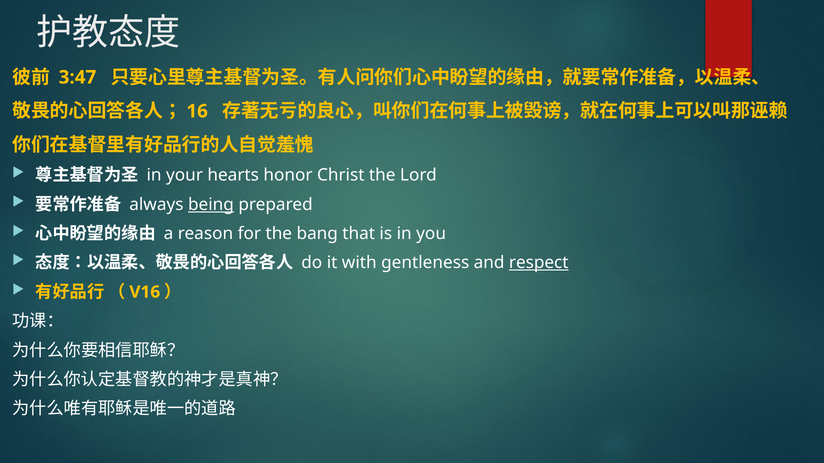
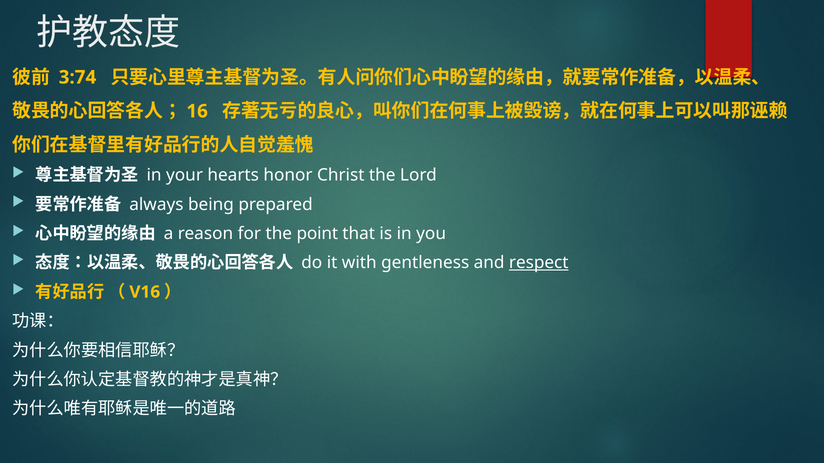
3:47: 3:47 -> 3:74
being underline: present -> none
bang: bang -> point
